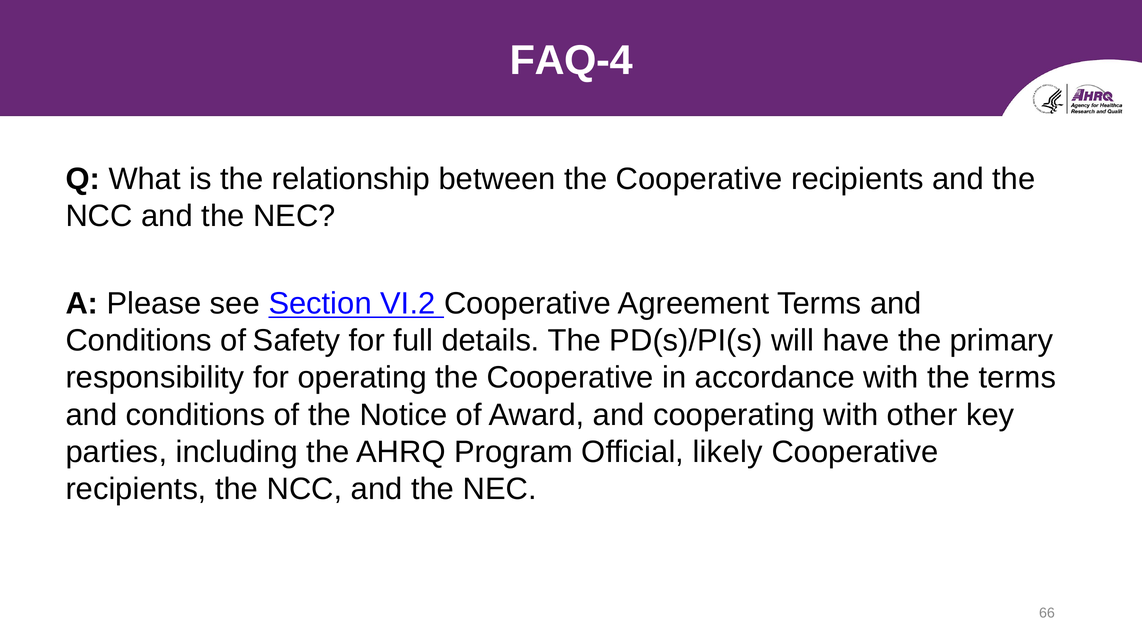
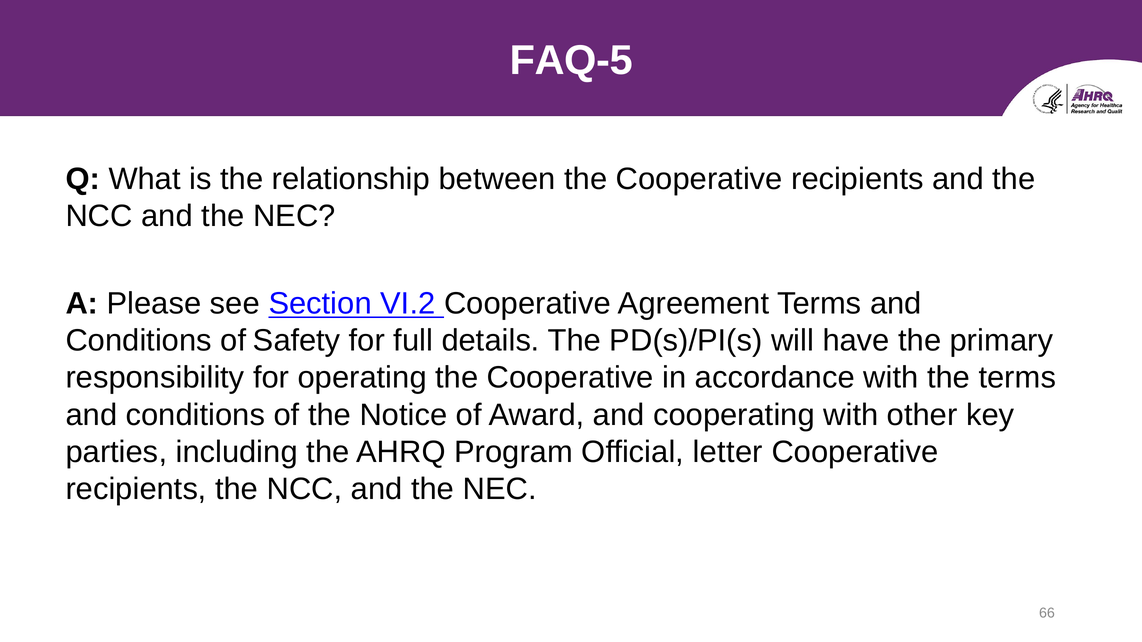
FAQ-4: FAQ-4 -> FAQ-5
likely: likely -> letter
